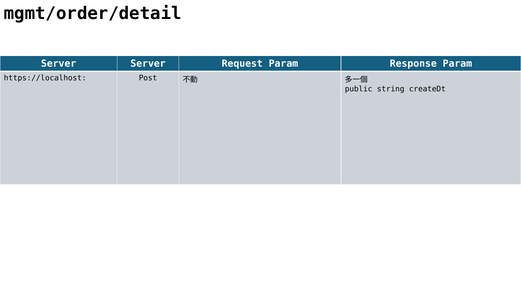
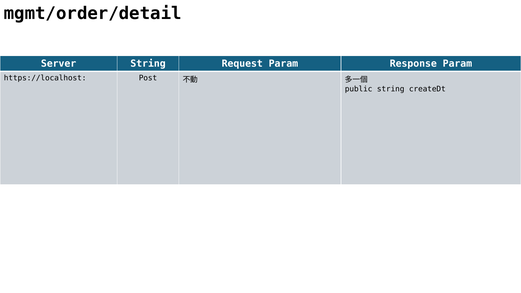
Server Server: Server -> String
